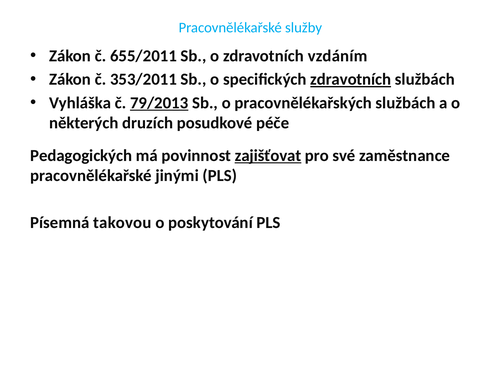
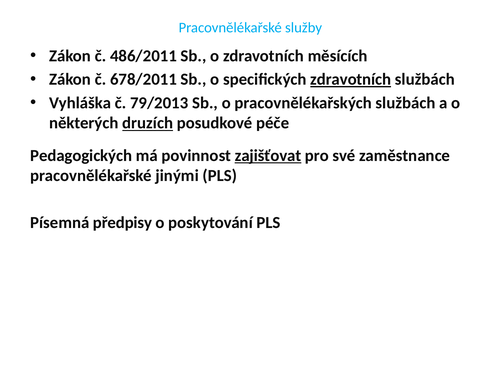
655/2011: 655/2011 -> 486/2011
vzdáním: vzdáním -> měsících
353/2011: 353/2011 -> 678/2011
79/2013 underline: present -> none
druzích underline: none -> present
takovou: takovou -> předpisy
